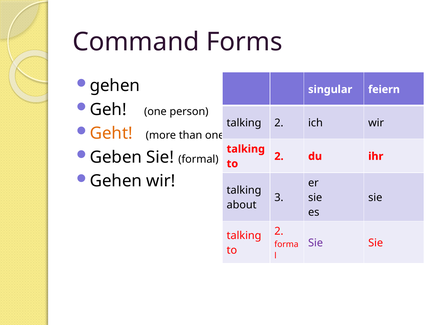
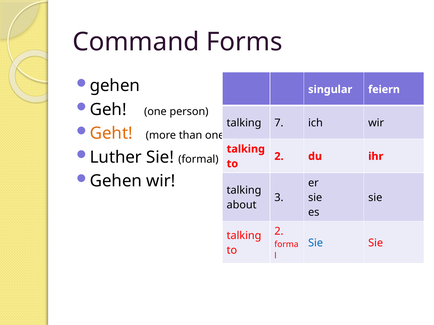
talking 2: 2 -> 7
Geben: Geben -> Luther
Sie at (316, 243) colour: purple -> blue
